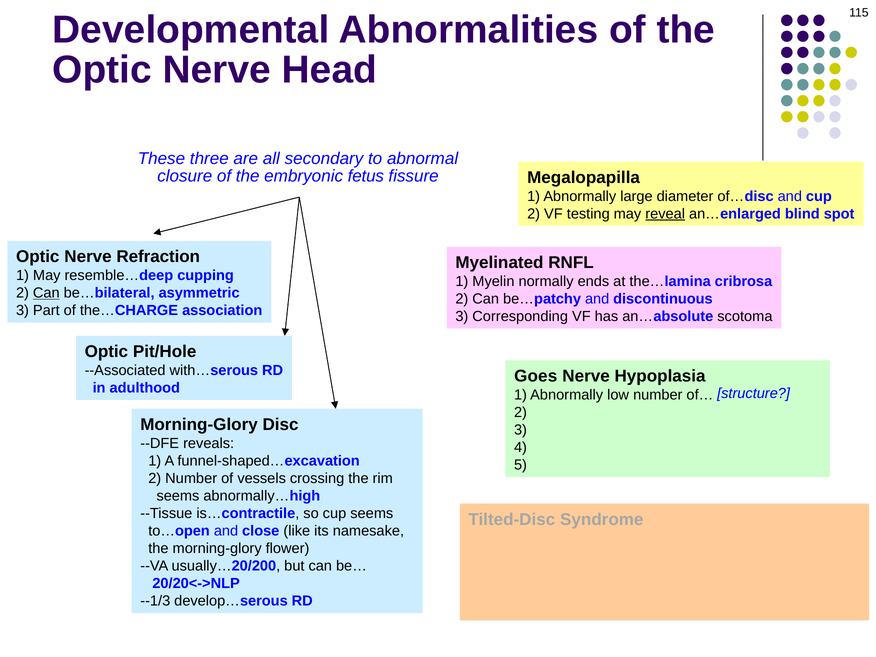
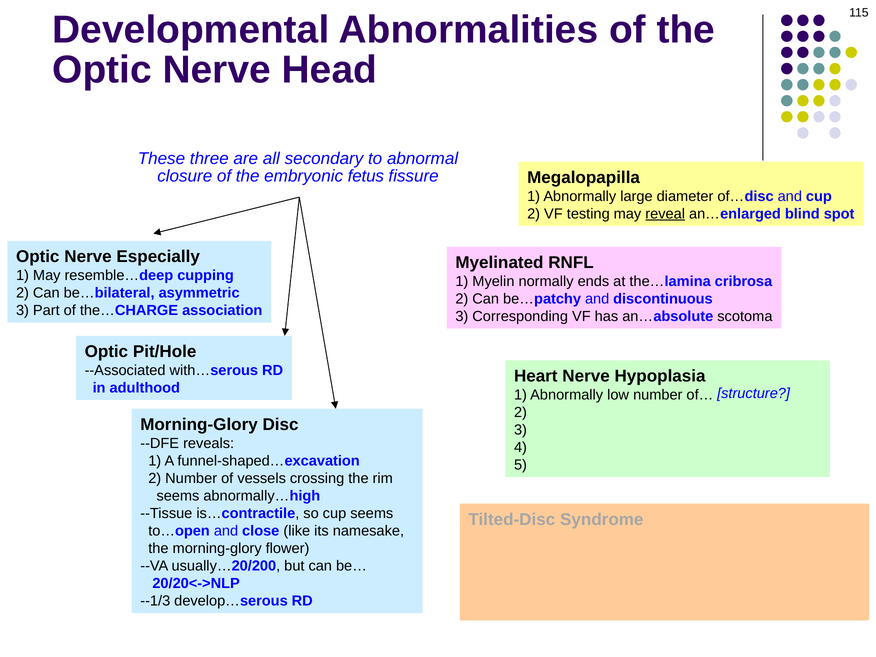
Nerve Refraction: Refraction -> Especially
Can at (46, 293) underline: present -> none
Goes: Goes -> Heart
